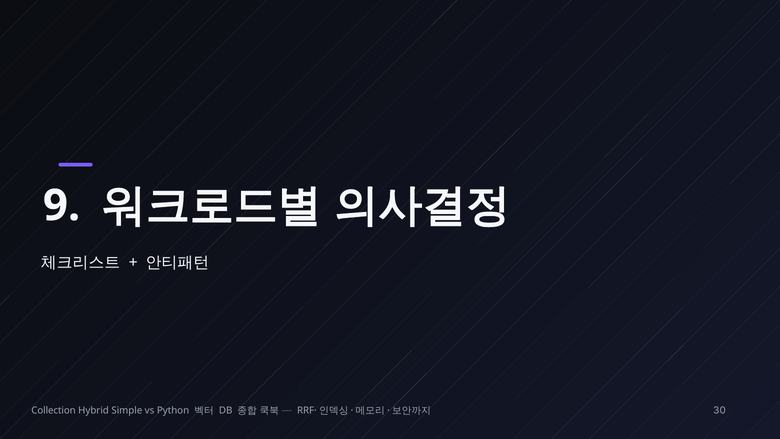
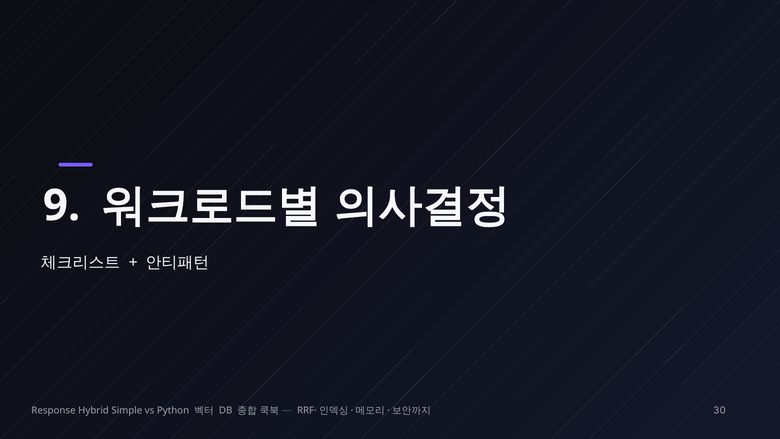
Collection: Collection -> Response
